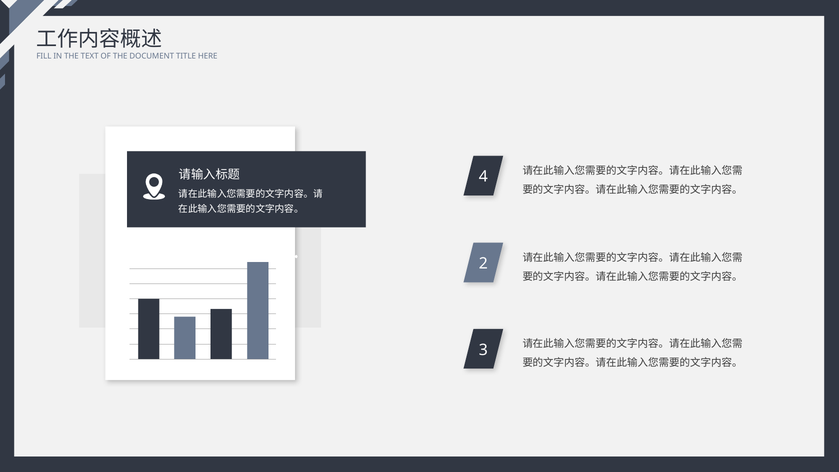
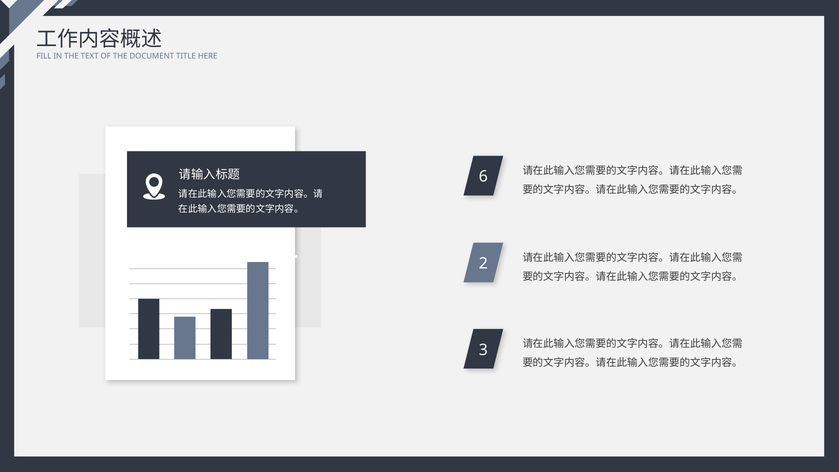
4: 4 -> 6
